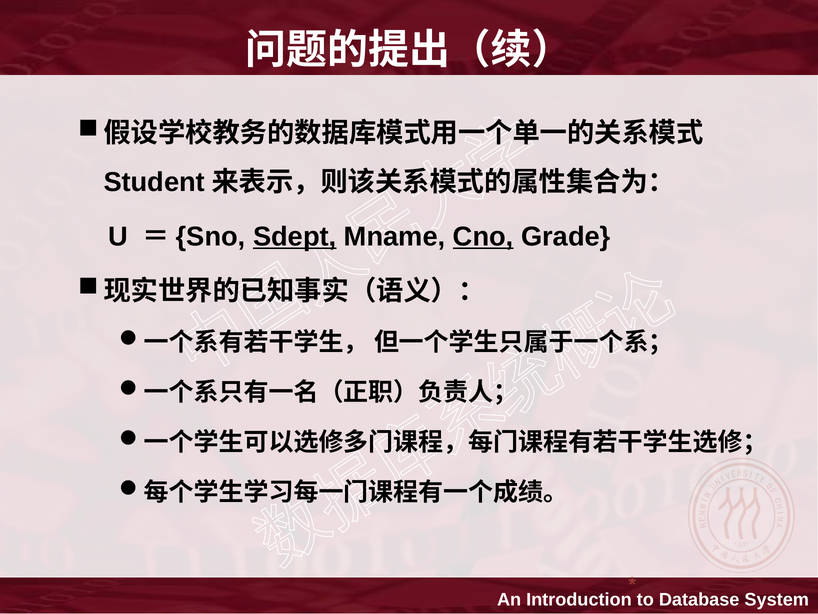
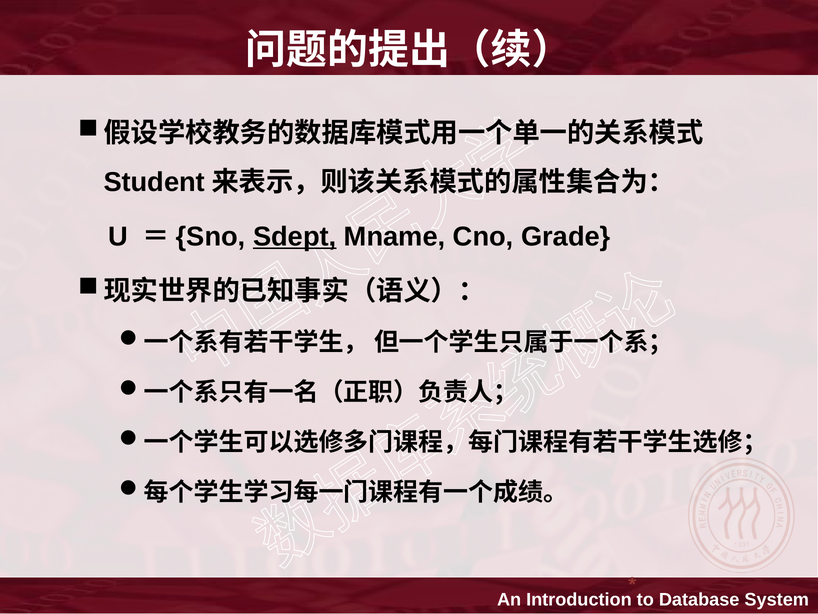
Cno underline: present -> none
